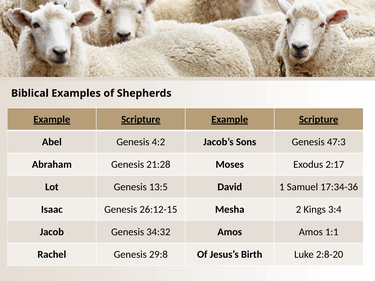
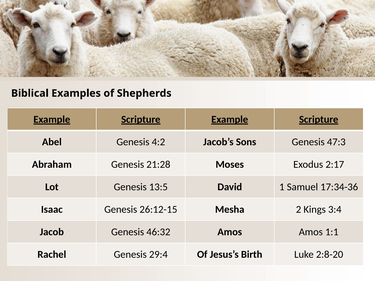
34:32: 34:32 -> 46:32
29:8: 29:8 -> 29:4
